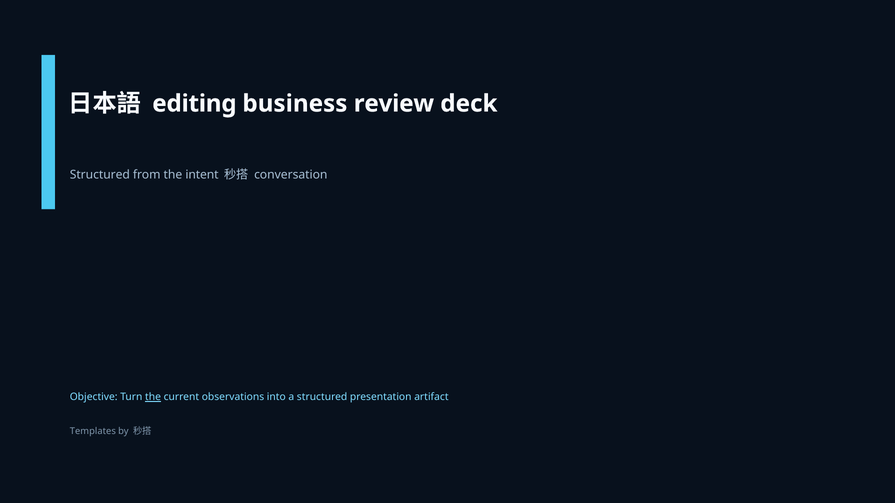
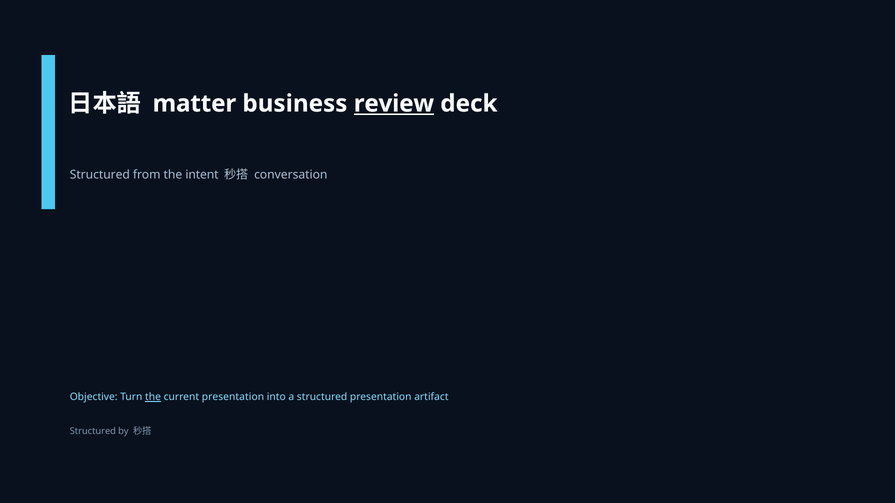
editing: editing -> matter
review underline: none -> present
current observations: observations -> presentation
Templates at (93, 432): Templates -> Structured
